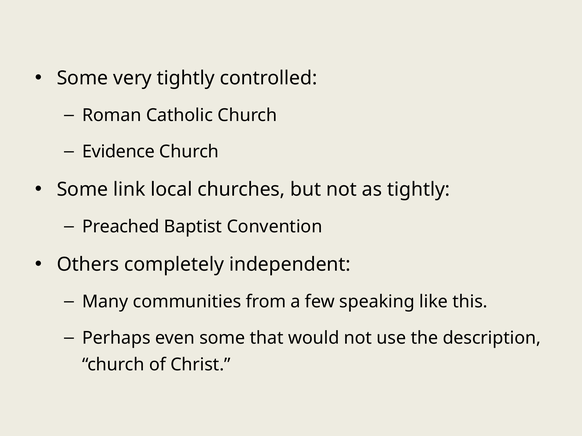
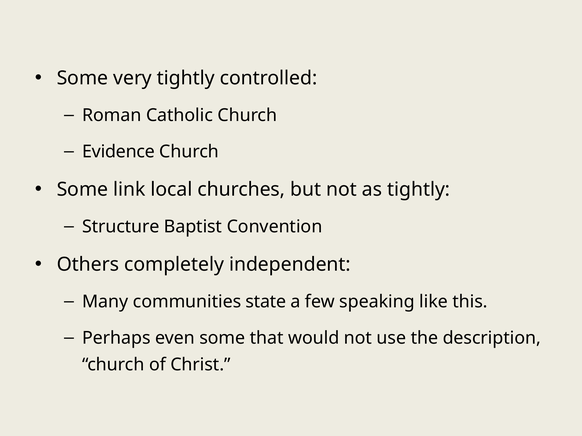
Preached: Preached -> Structure
from: from -> state
